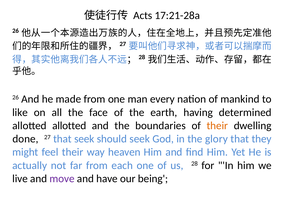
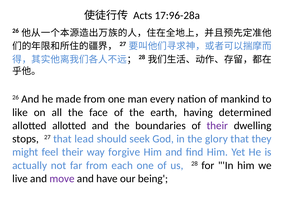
17:21-28a: 17:21-28a -> 17:96-28a
their at (217, 126) colour: orange -> purple
done: done -> stops
that seek: seek -> lead
heaven: heaven -> forgive
